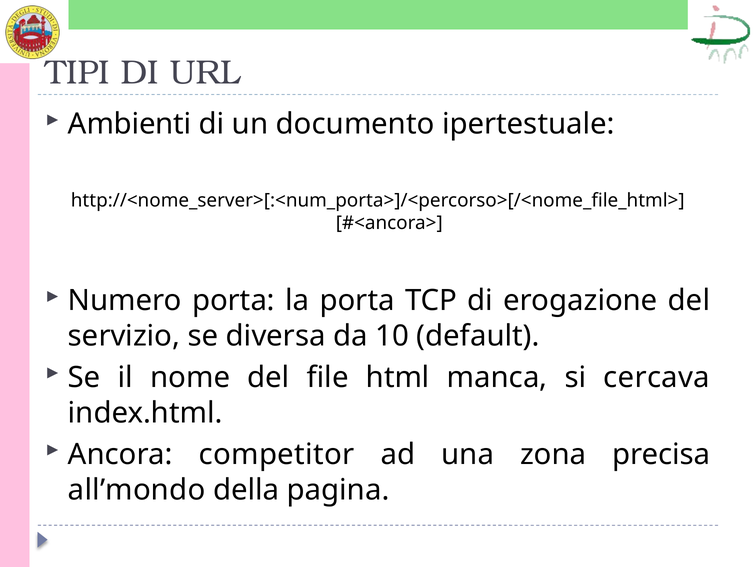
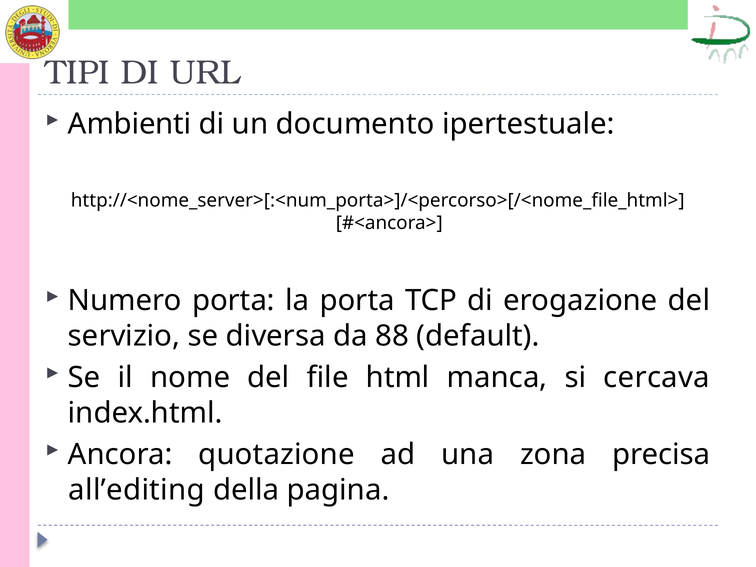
10: 10 -> 88
competitor: competitor -> quotazione
all’mondo: all’mondo -> all’editing
